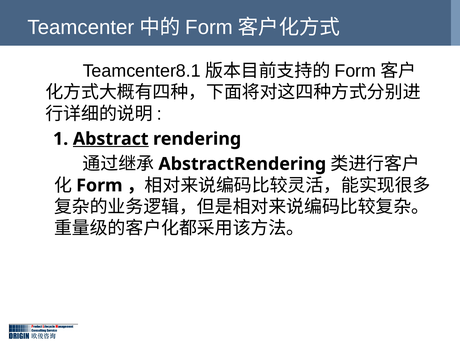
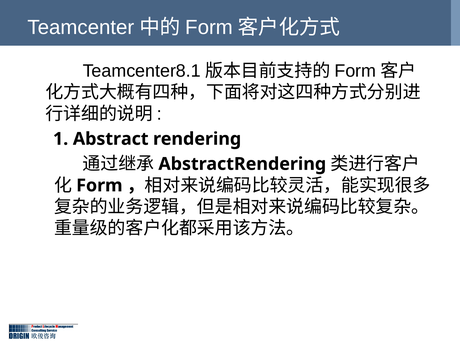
Abstract underline: present -> none
